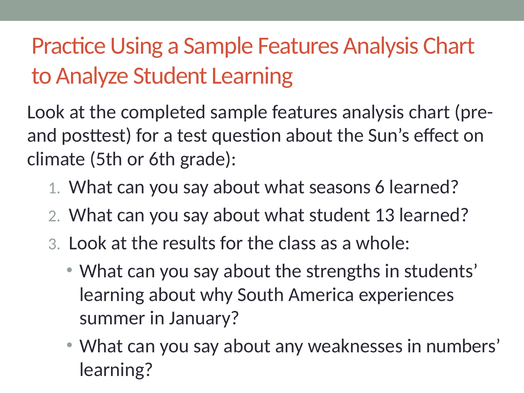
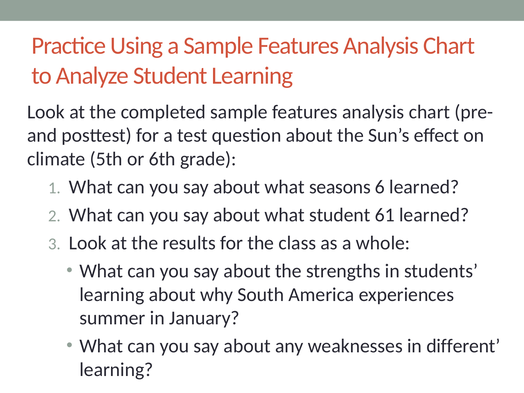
13: 13 -> 61
numbers: numbers -> different
